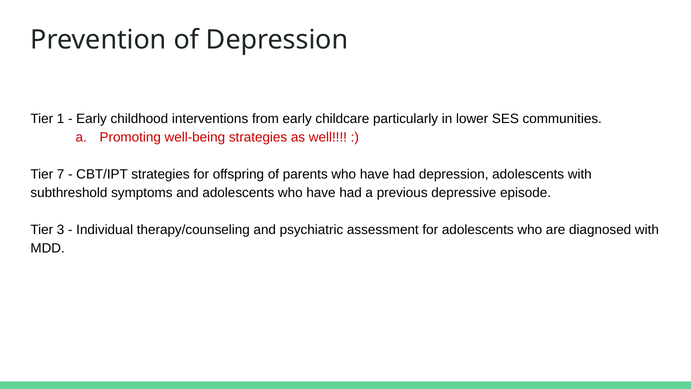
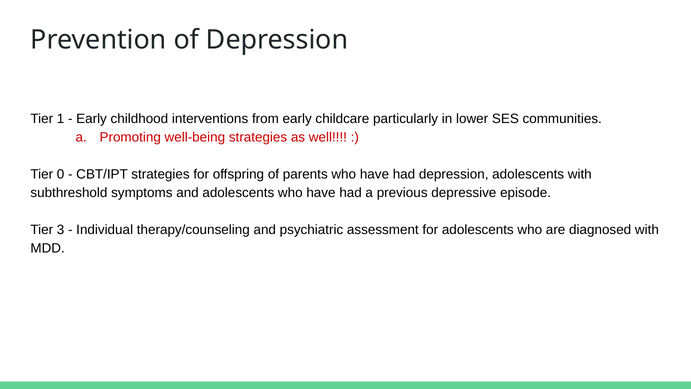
7: 7 -> 0
